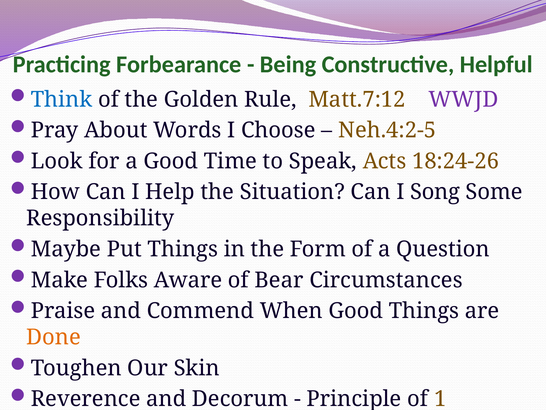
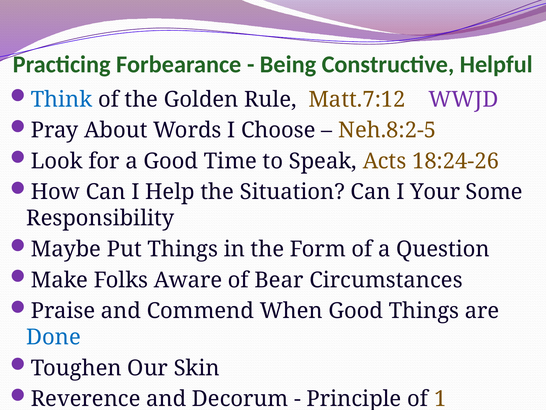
Neh.4:2-5: Neh.4:2-5 -> Neh.8:2-5
Song: Song -> Your
Done colour: orange -> blue
